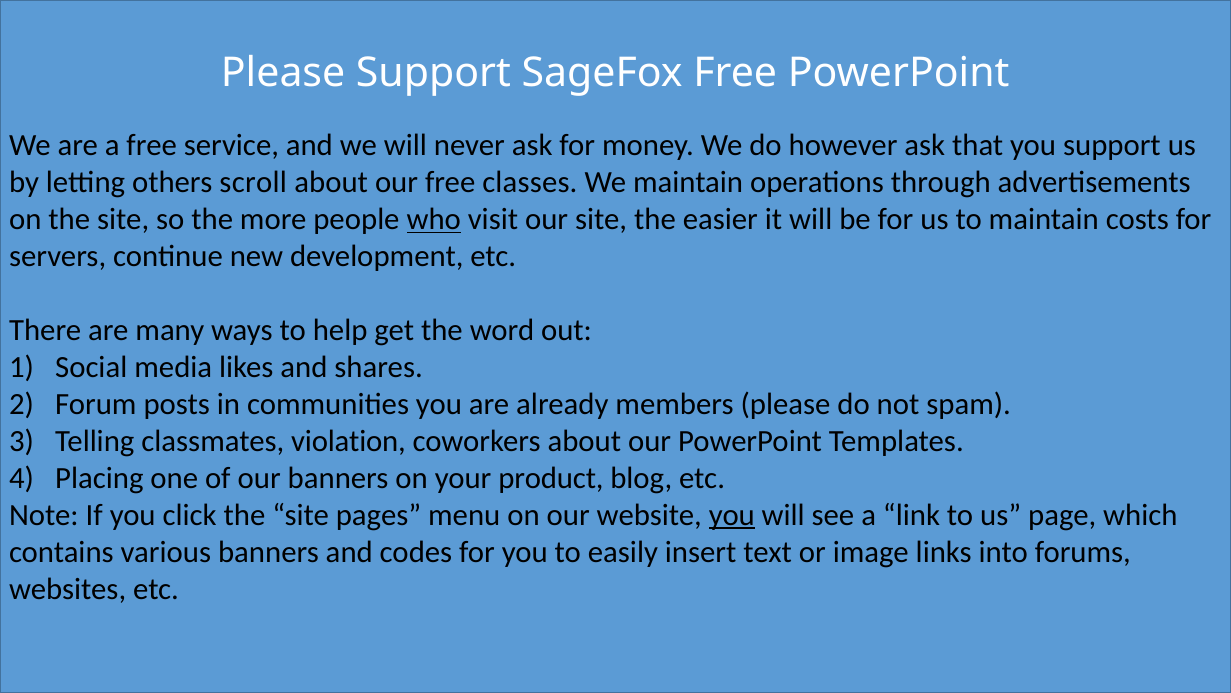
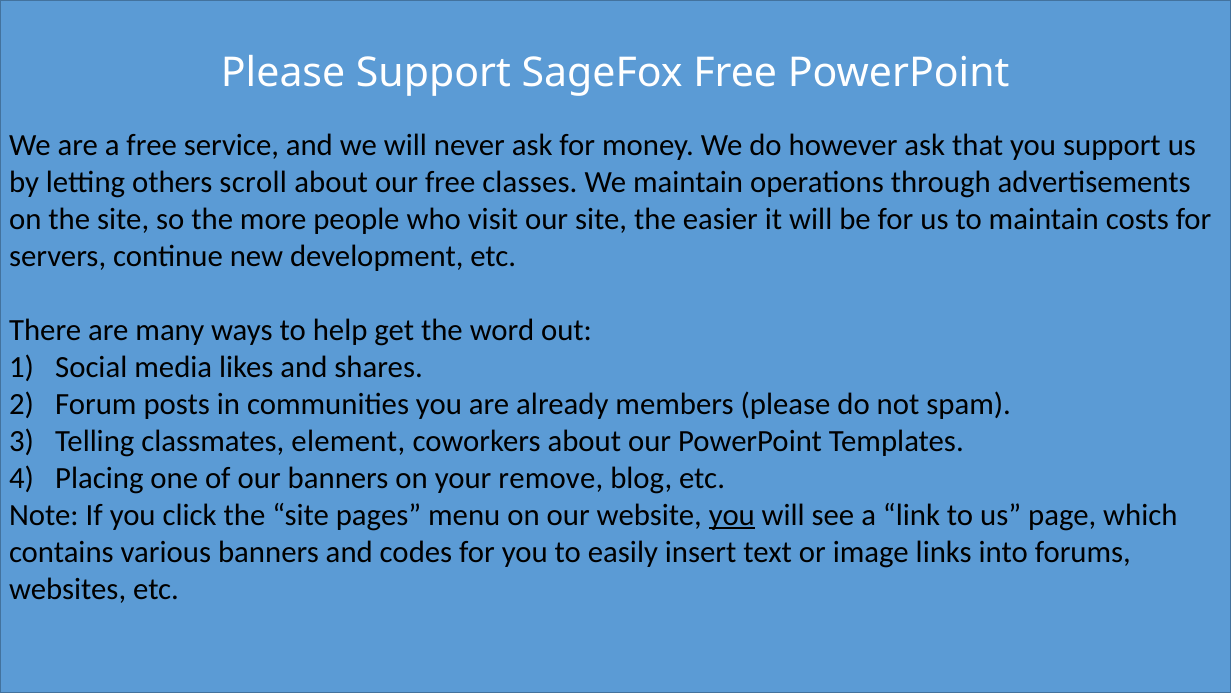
who underline: present -> none
violation: violation -> element
product: product -> remove
